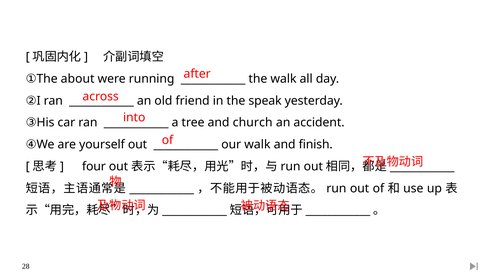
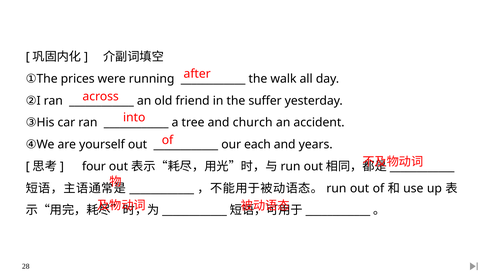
about: about -> prices
speak: speak -> suffer
our walk: walk -> each
finish: finish -> years
